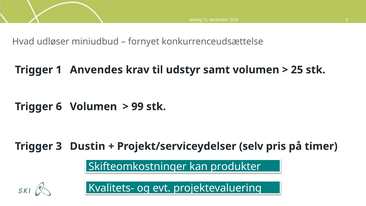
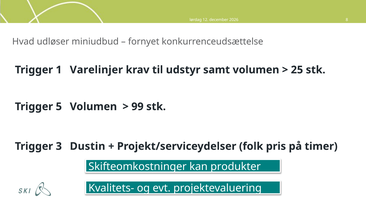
Anvendes: Anvendes -> Varelinjer
6: 6 -> 5
selv: selv -> folk
